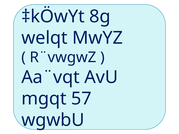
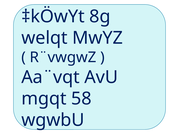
57: 57 -> 58
